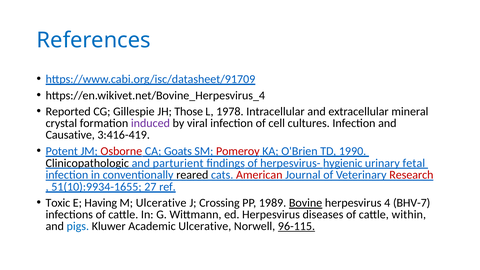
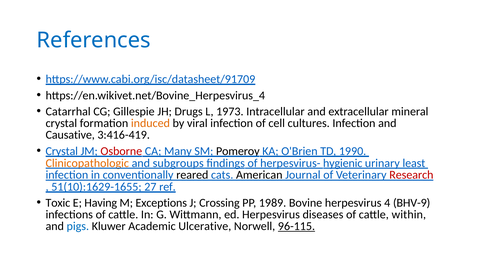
Reported: Reported -> Catarrhal
Those: Those -> Drugs
1978: 1978 -> 1973
induced colour: purple -> orange
Potent at (62, 151): Potent -> Crystal
Goats: Goats -> Many
Pomeroy colour: red -> black
Clinicopathologic colour: black -> orange
parturient: parturient -> subgroups
fetal: fetal -> least
American colour: red -> black
51(10):9934-1655: 51(10):9934-1655 -> 51(10):1629-1655
M Ulcerative: Ulcerative -> Exceptions
Bovine underline: present -> none
BHV-7: BHV-7 -> BHV-9
